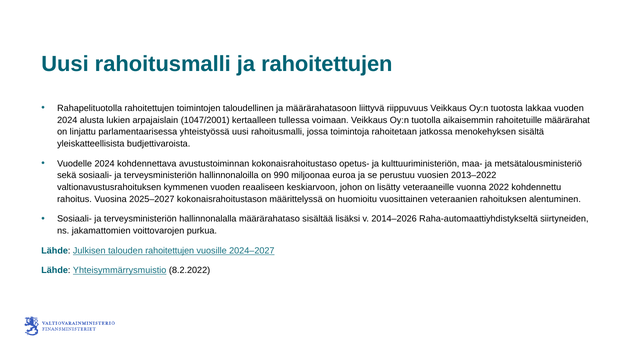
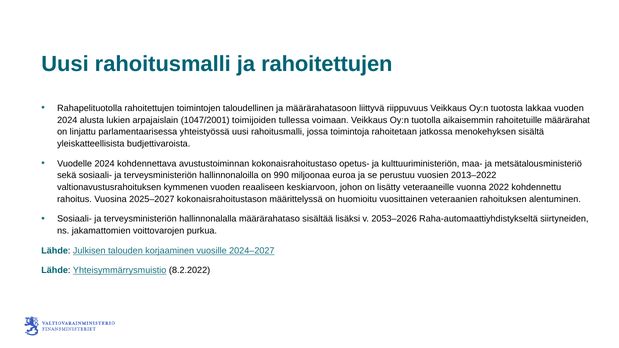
kertaalleen: kertaalleen -> toimijoiden
2014–2026: 2014–2026 -> 2053–2026
talouden rahoitettujen: rahoitettujen -> korjaaminen
